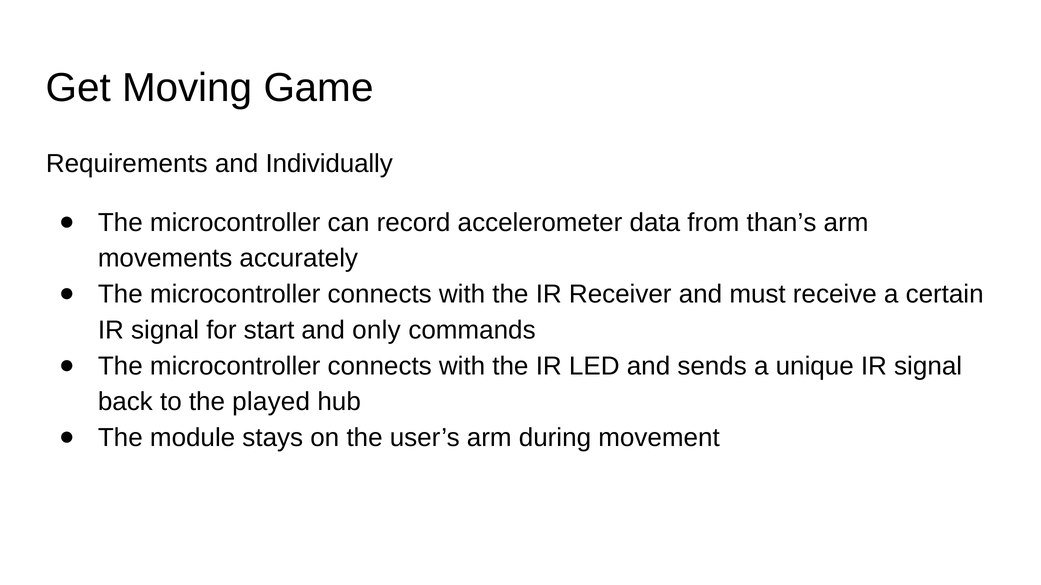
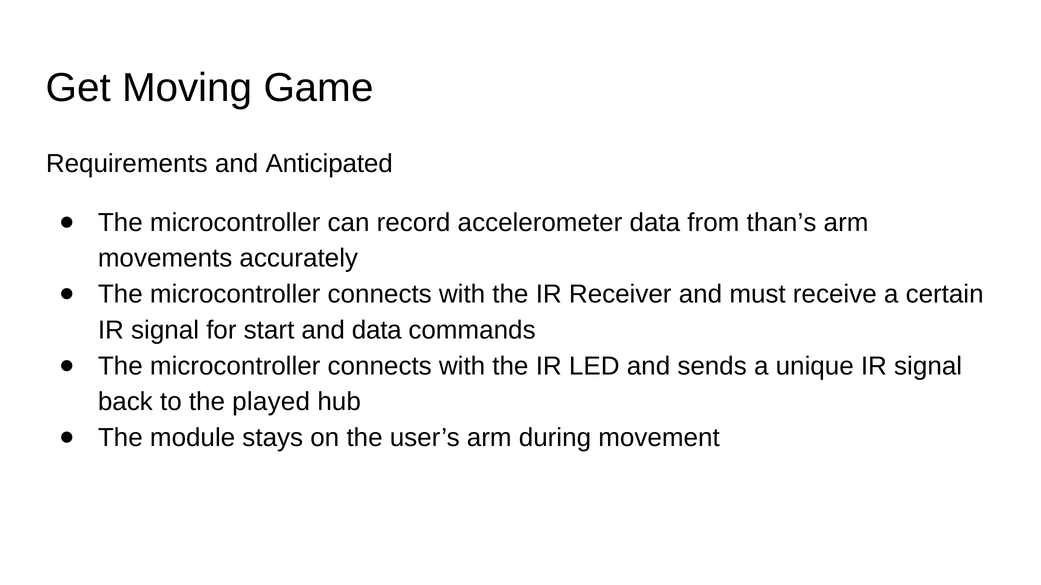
Individually: Individually -> Anticipated
and only: only -> data
